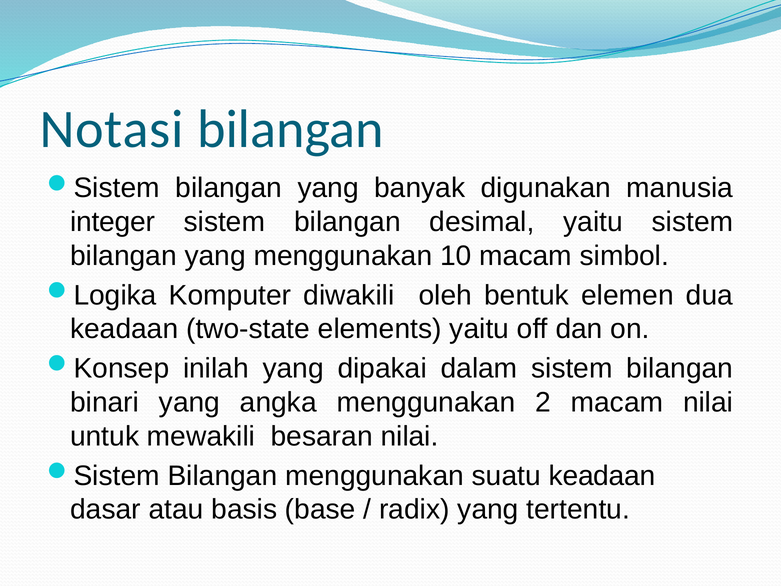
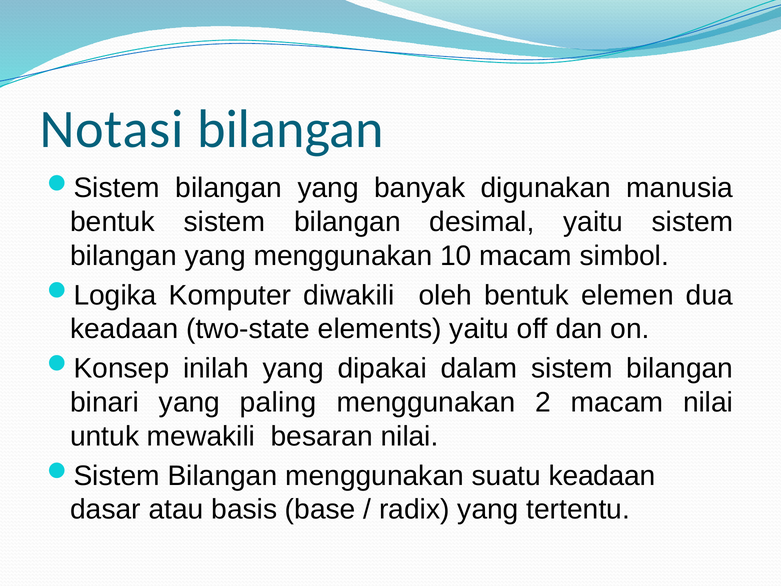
integer at (113, 222): integer -> bentuk
angka: angka -> paling
